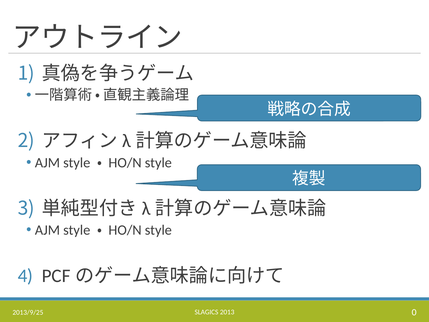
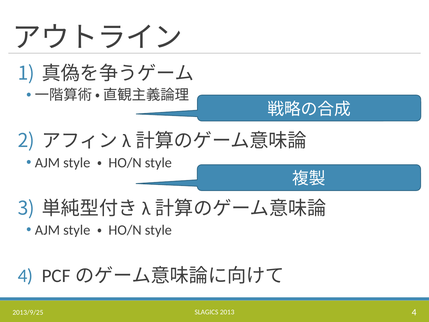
2013 0: 0 -> 4
